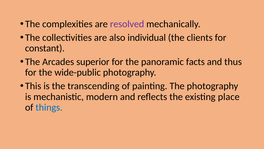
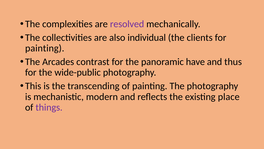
constant at (45, 48): constant -> painting
superior: superior -> contrast
facts: facts -> have
things colour: blue -> purple
